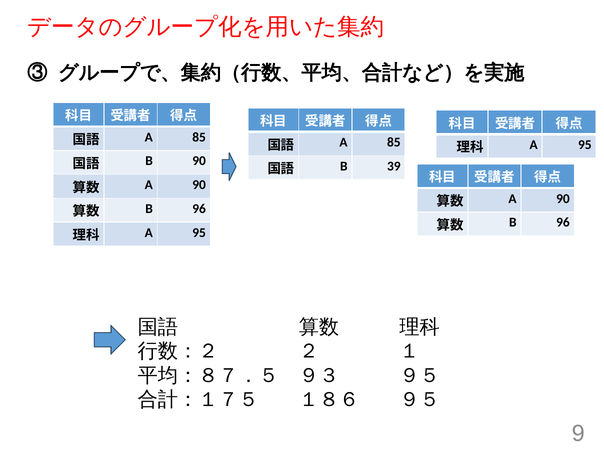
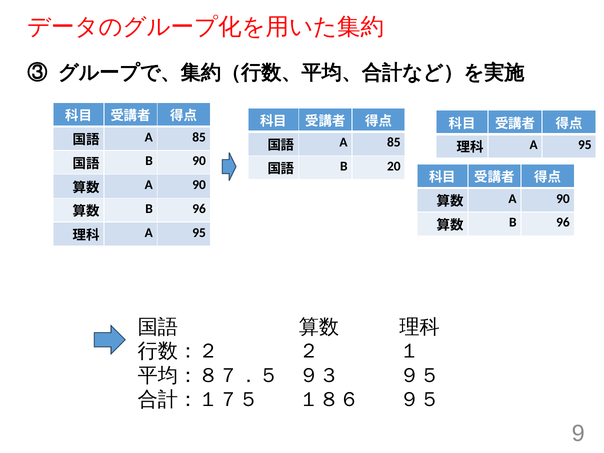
39: 39 -> 20
